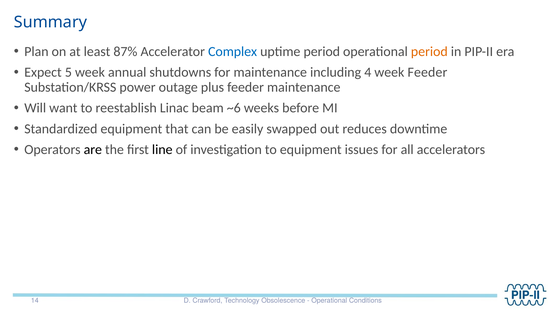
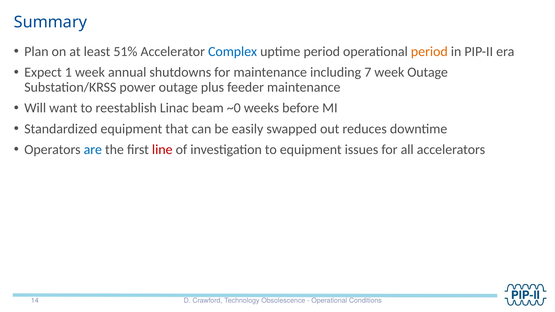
87%: 87% -> 51%
5: 5 -> 1
4: 4 -> 7
week Feeder: Feeder -> Outage
~6: ~6 -> ~0
are colour: black -> blue
line colour: black -> red
